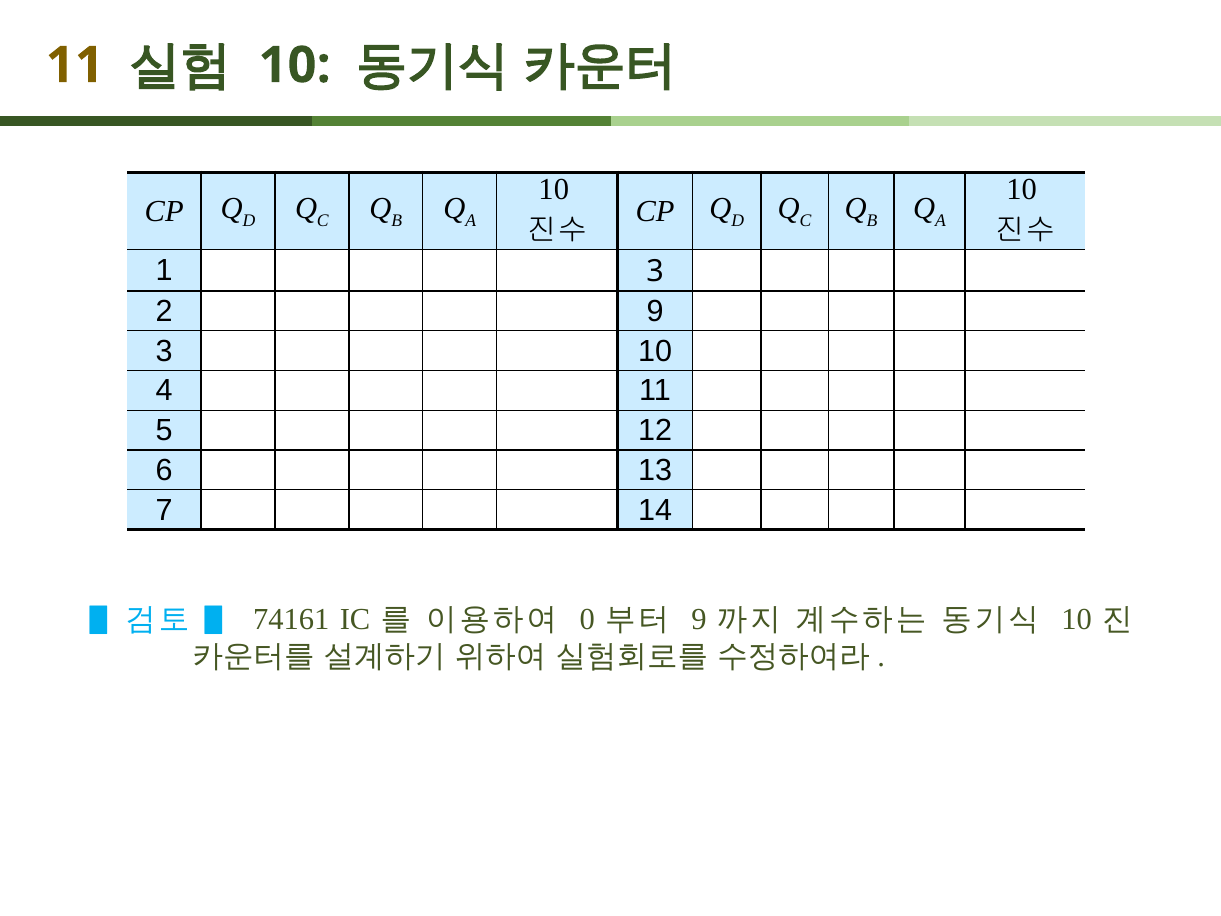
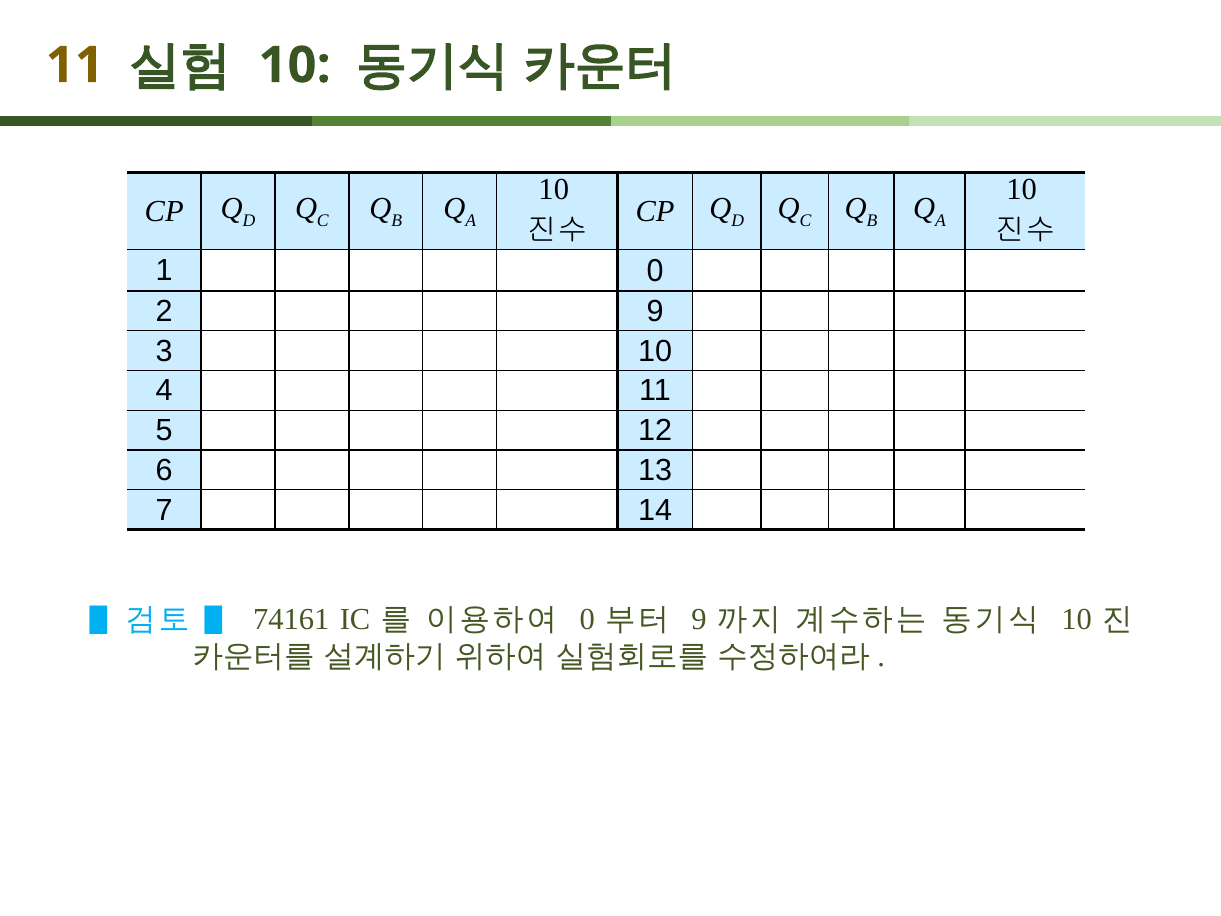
1 3: 3 -> 0
